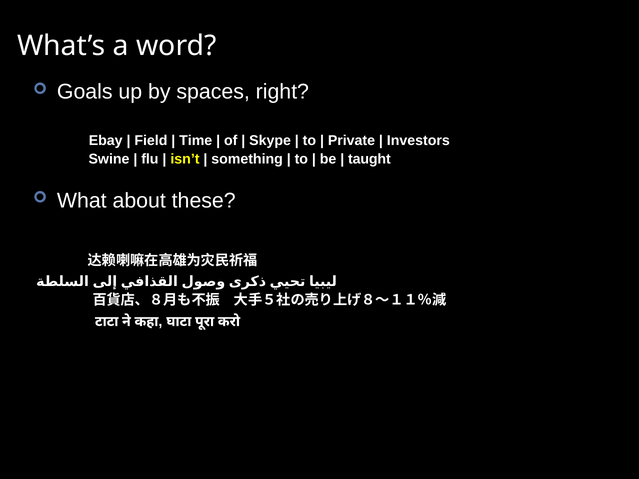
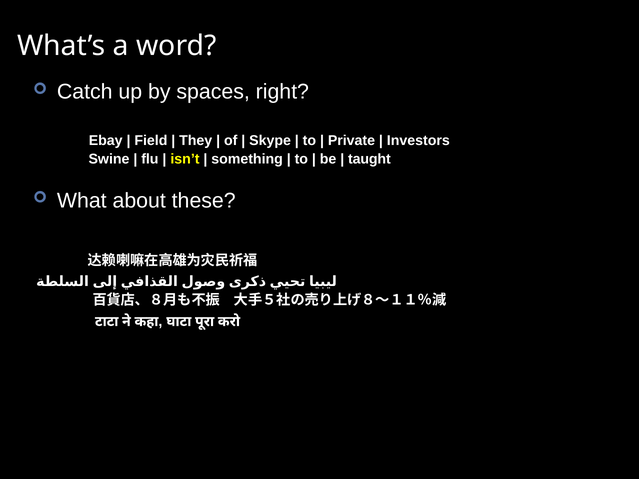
Goals: Goals -> Catch
Time: Time -> They
